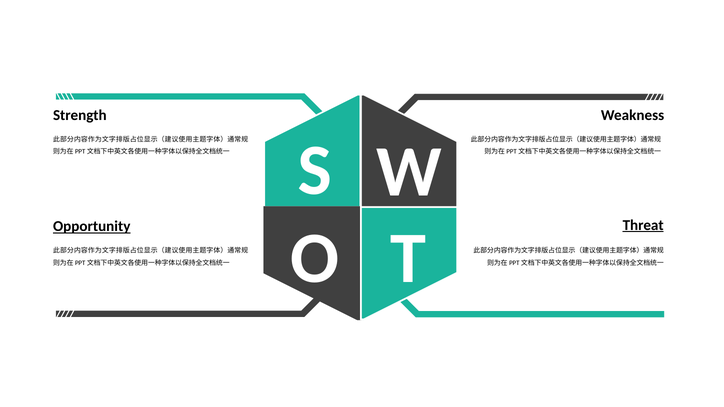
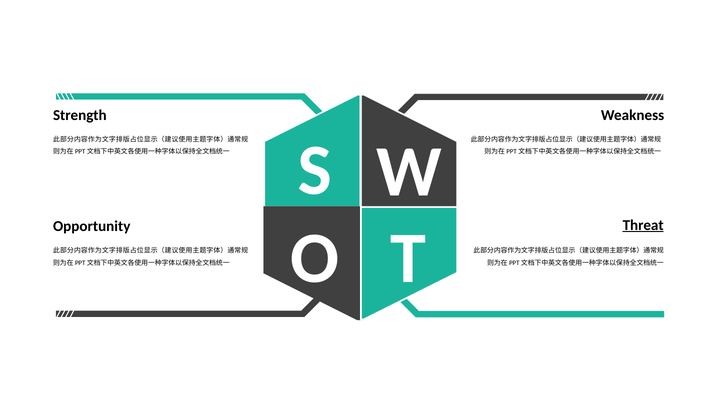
Opportunity underline: present -> none
